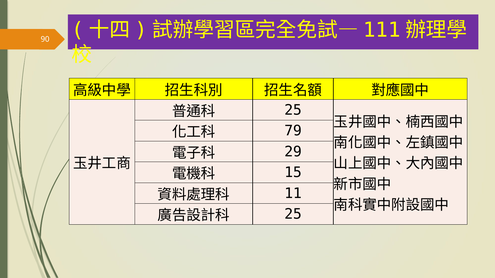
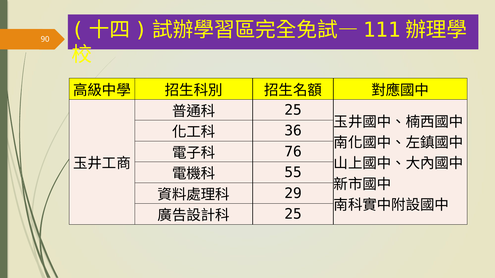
79: 79 -> 36
29: 29 -> 76
15: 15 -> 55
11: 11 -> 29
